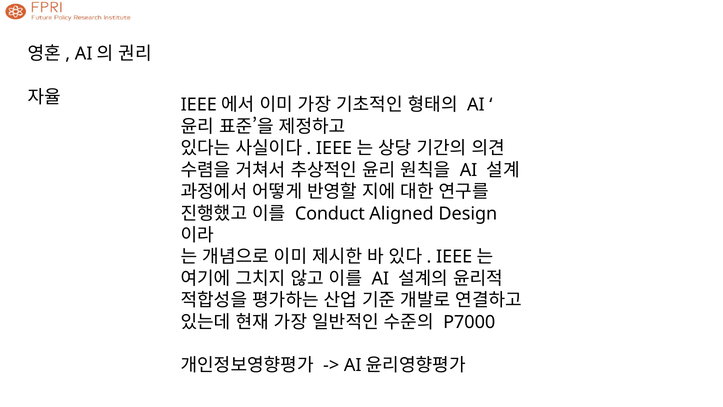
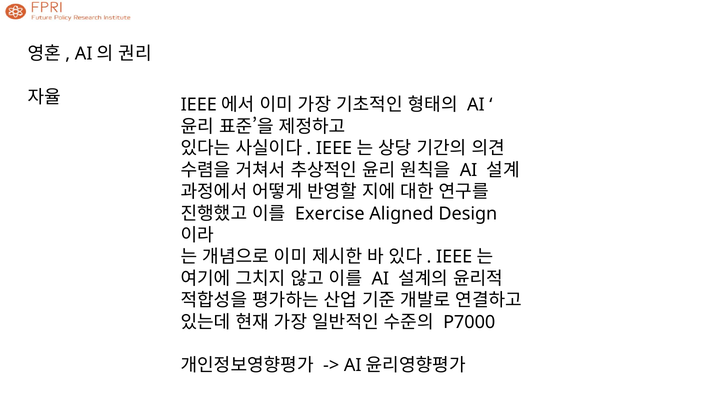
Conduct: Conduct -> Exercise
